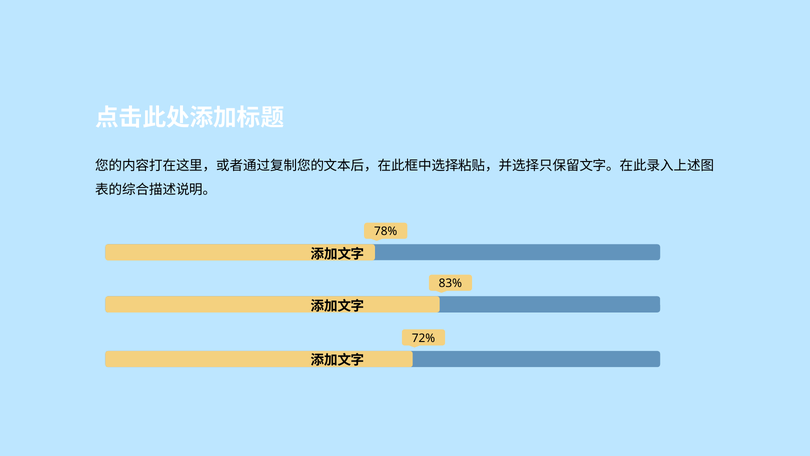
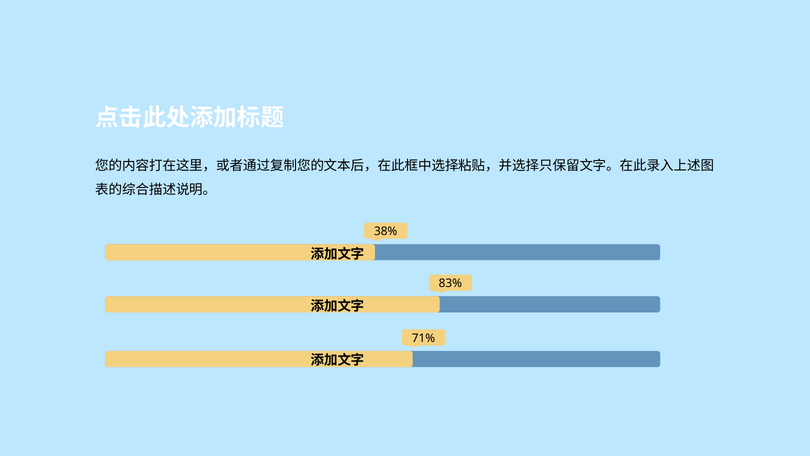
78%: 78% -> 38%
72%: 72% -> 71%
